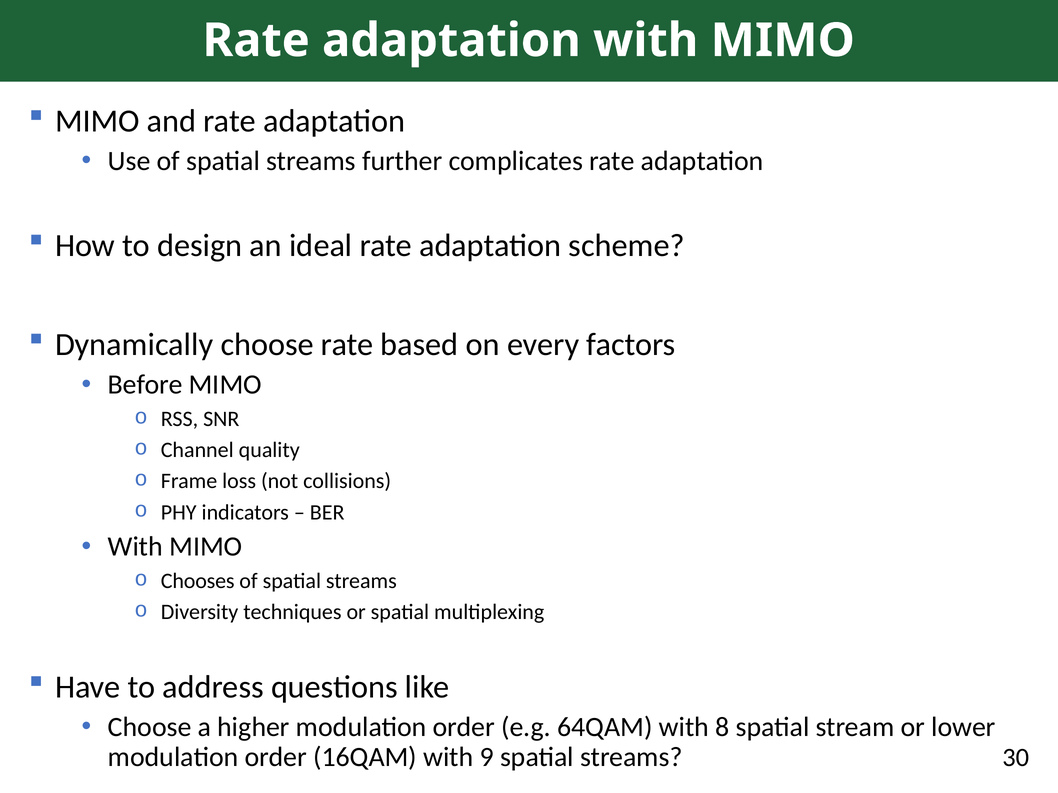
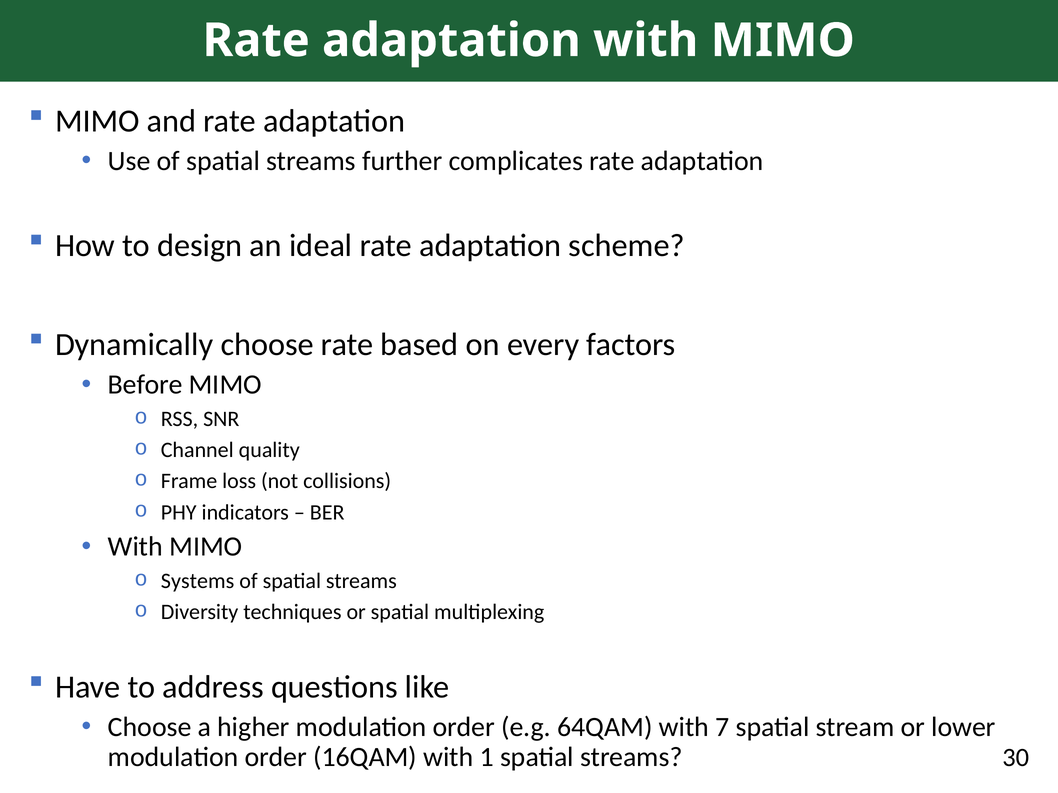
Chooses: Chooses -> Systems
8: 8 -> 7
9: 9 -> 1
